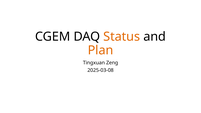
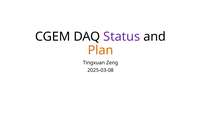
Status colour: orange -> purple
